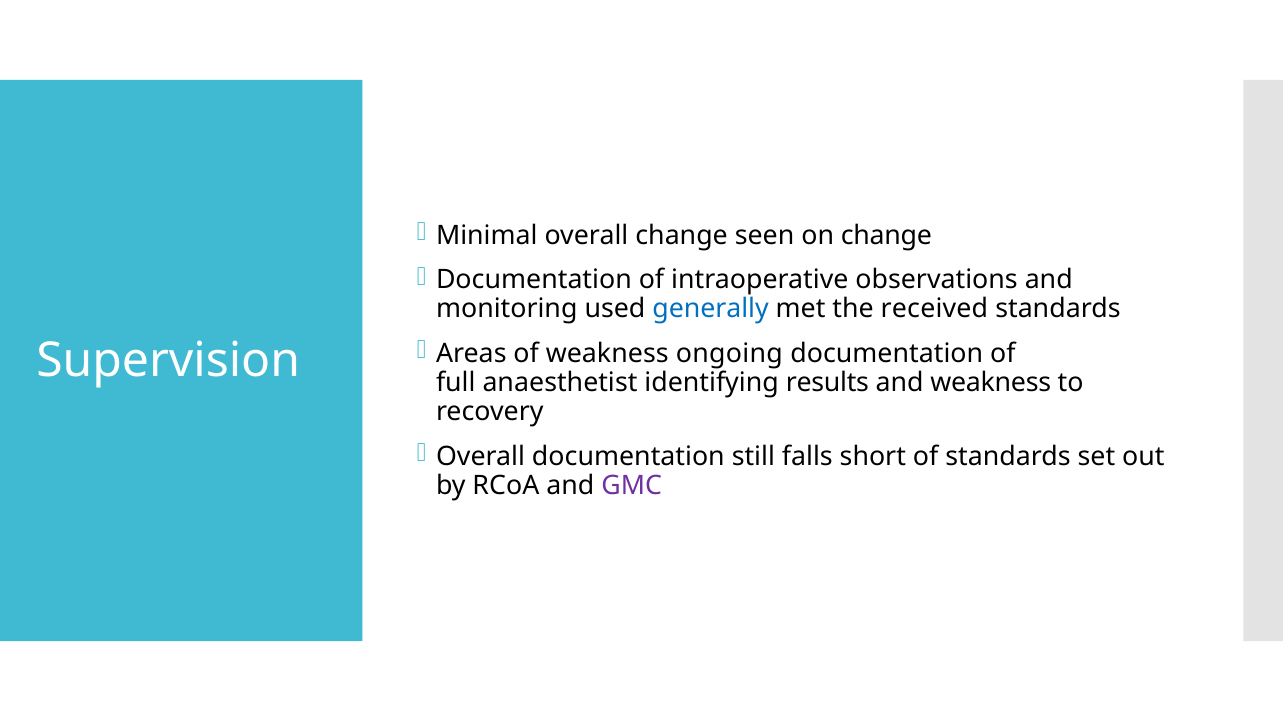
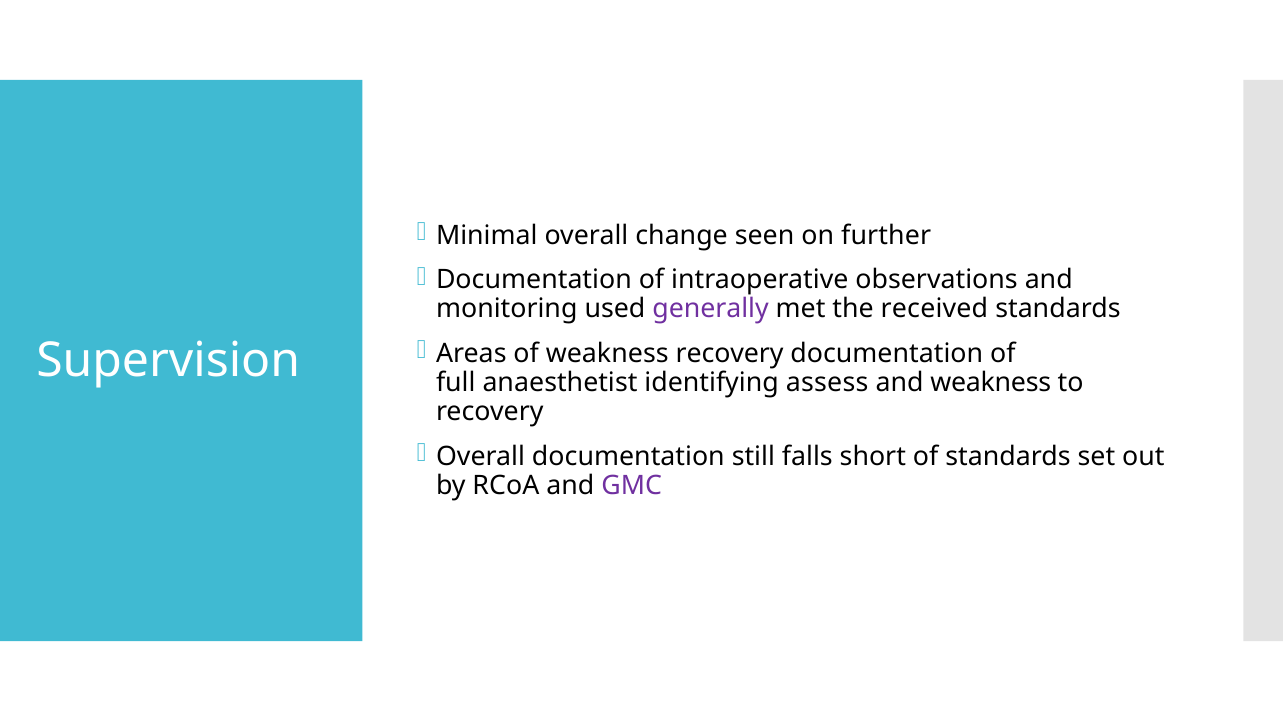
on change: change -> further
generally colour: blue -> purple
weakness ongoing: ongoing -> recovery
results: results -> assess
